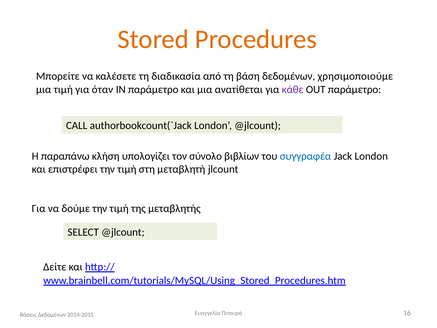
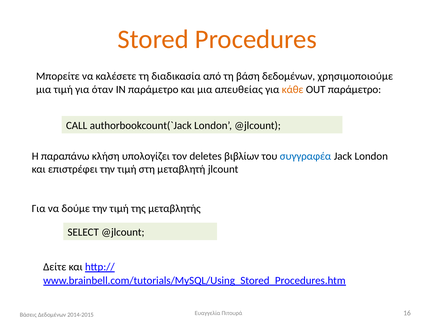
ανατίθεται: ανατίθεται -> απευθείας
κάθε colour: purple -> orange
σύνολο: σύνολο -> deletes
